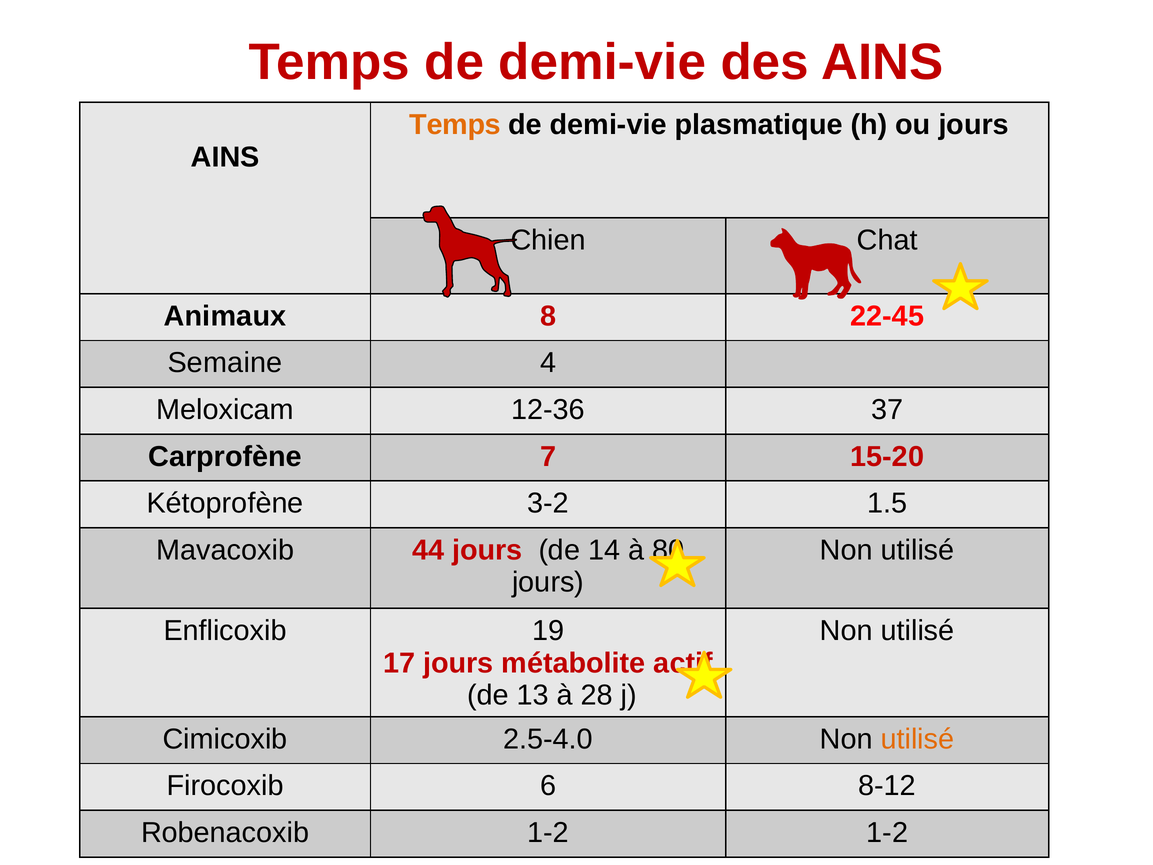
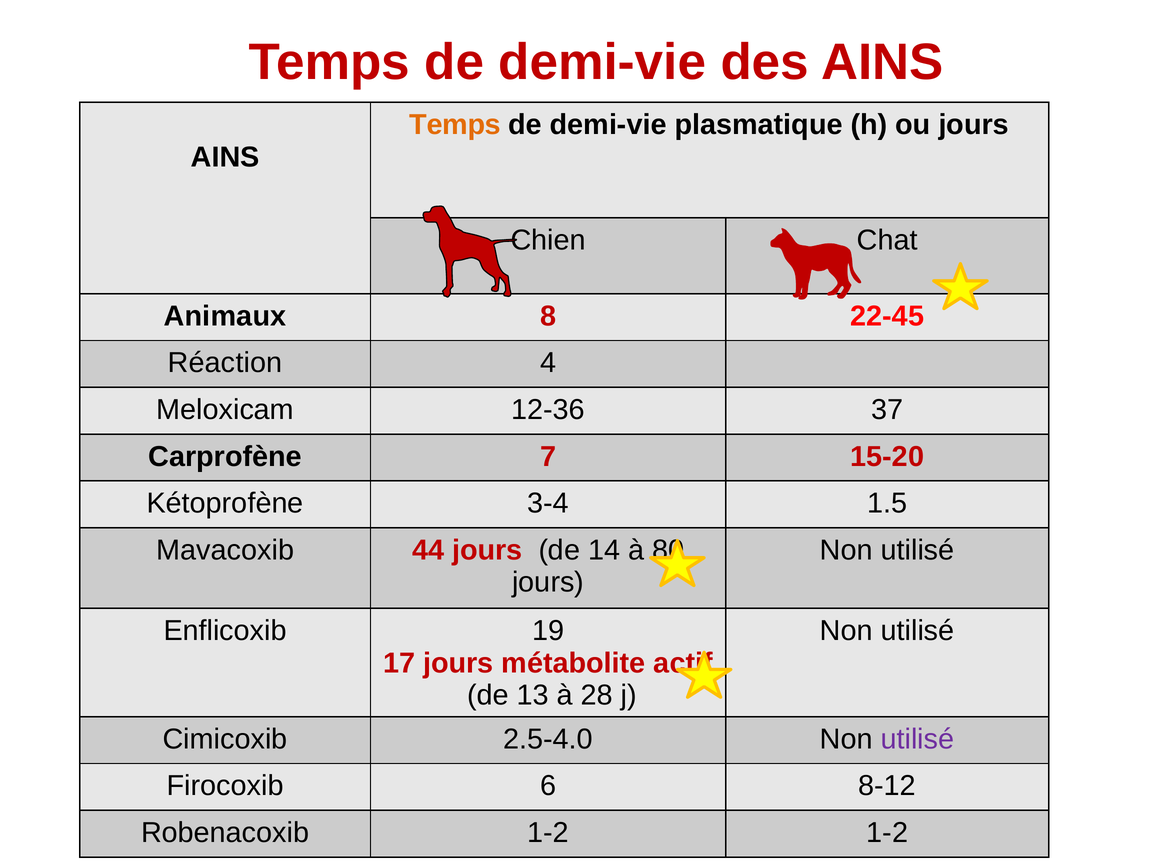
Semaine: Semaine -> Réaction
3-2: 3-2 -> 3-4
utilisé at (917, 739) colour: orange -> purple
